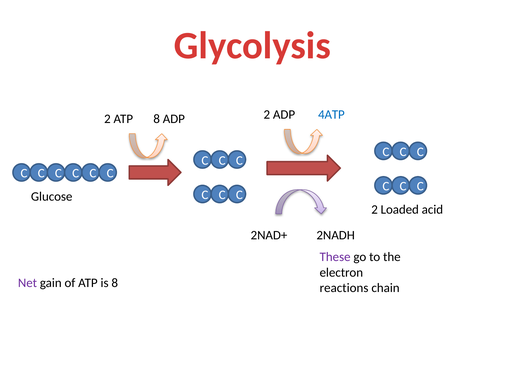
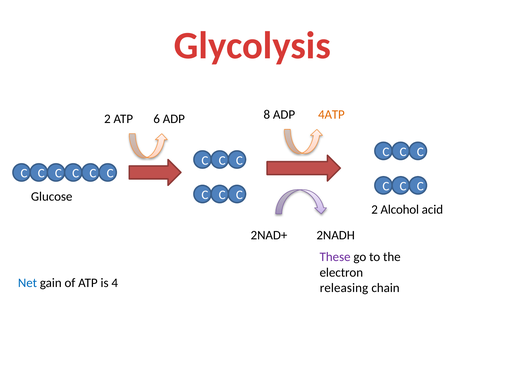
ATP 8: 8 -> 6
ADP 2: 2 -> 8
4ATP colour: blue -> orange
Loaded: Loaded -> Alcohol
Net colour: purple -> blue
is 8: 8 -> 4
reactions: reactions -> releasing
